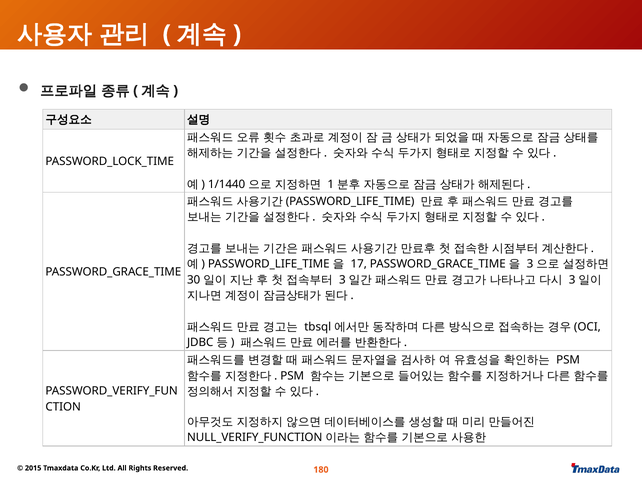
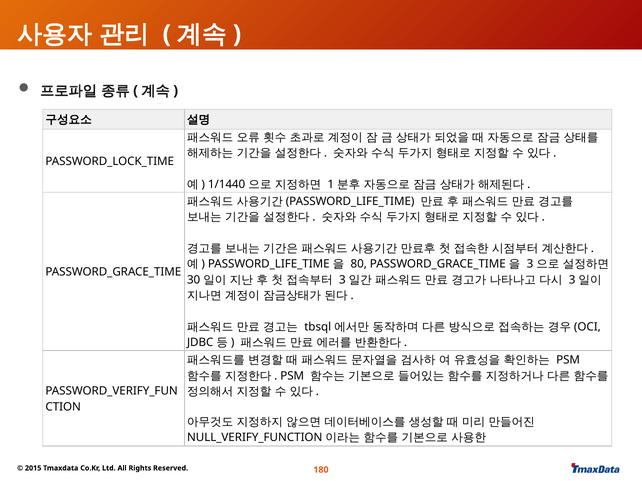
17: 17 -> 80
